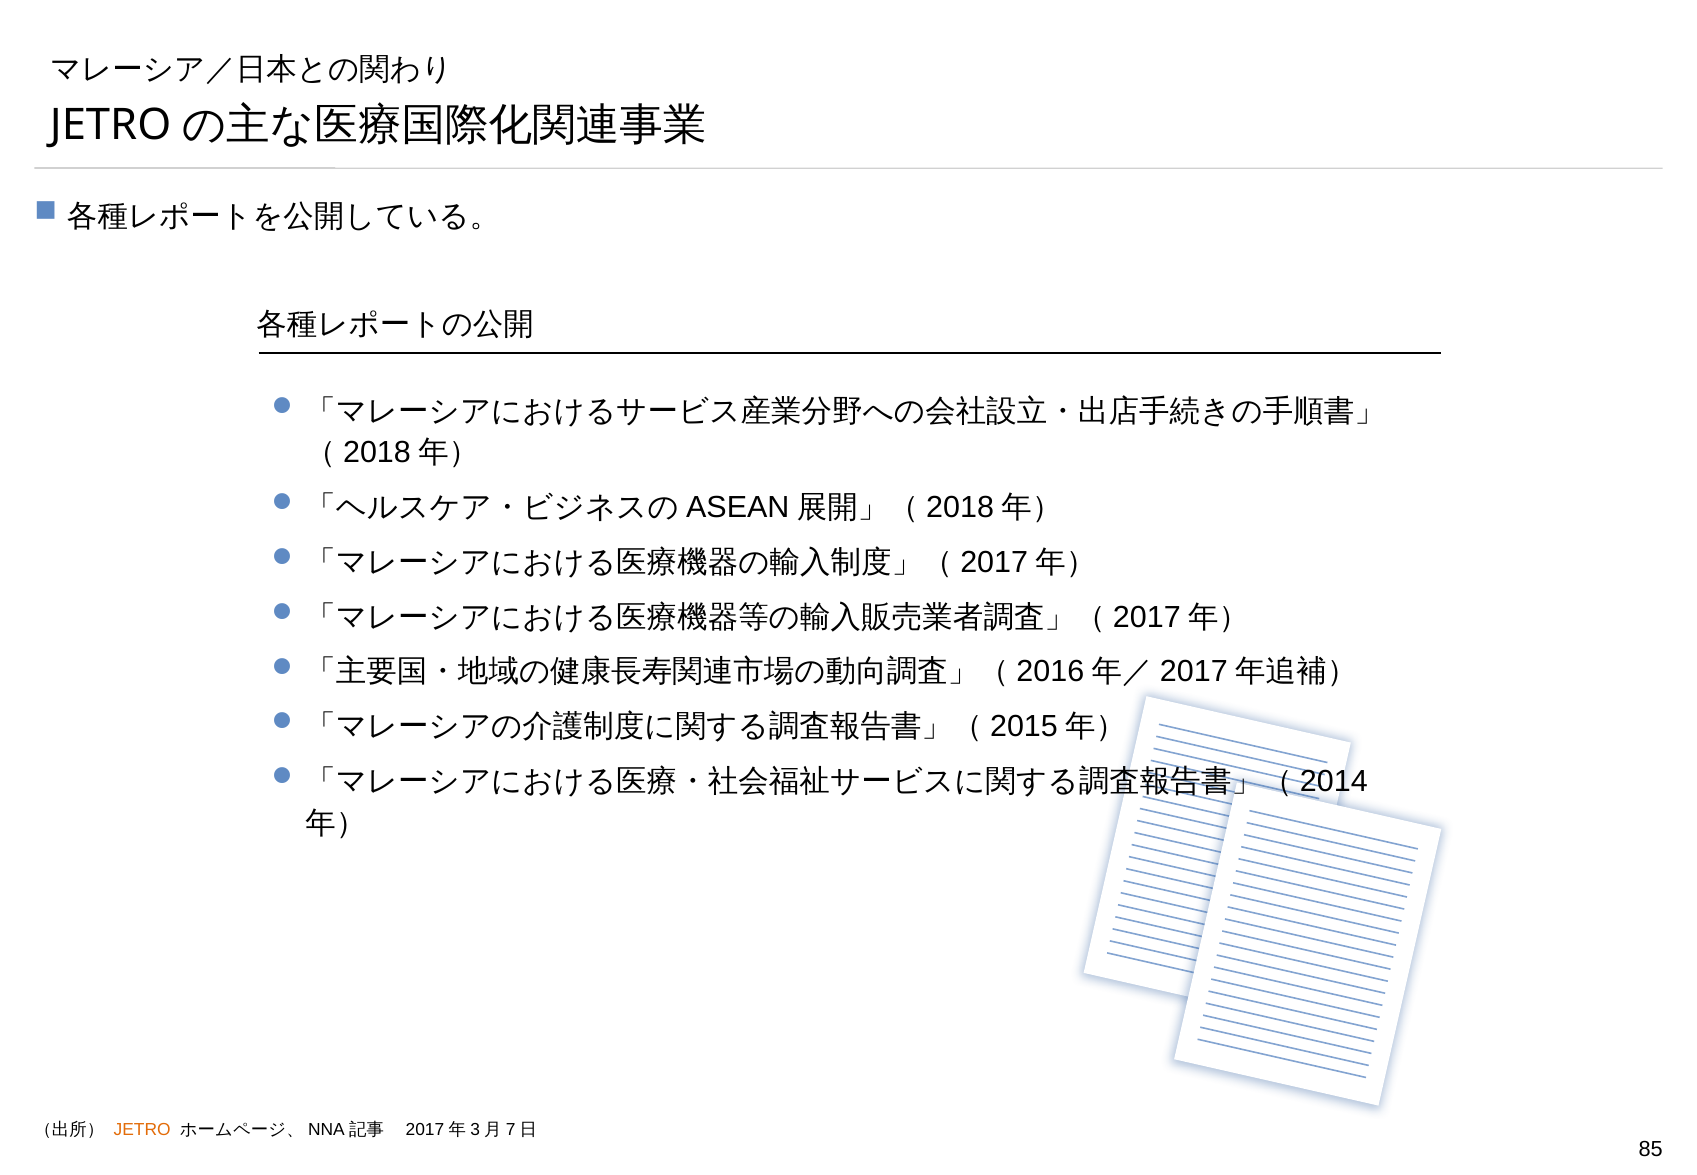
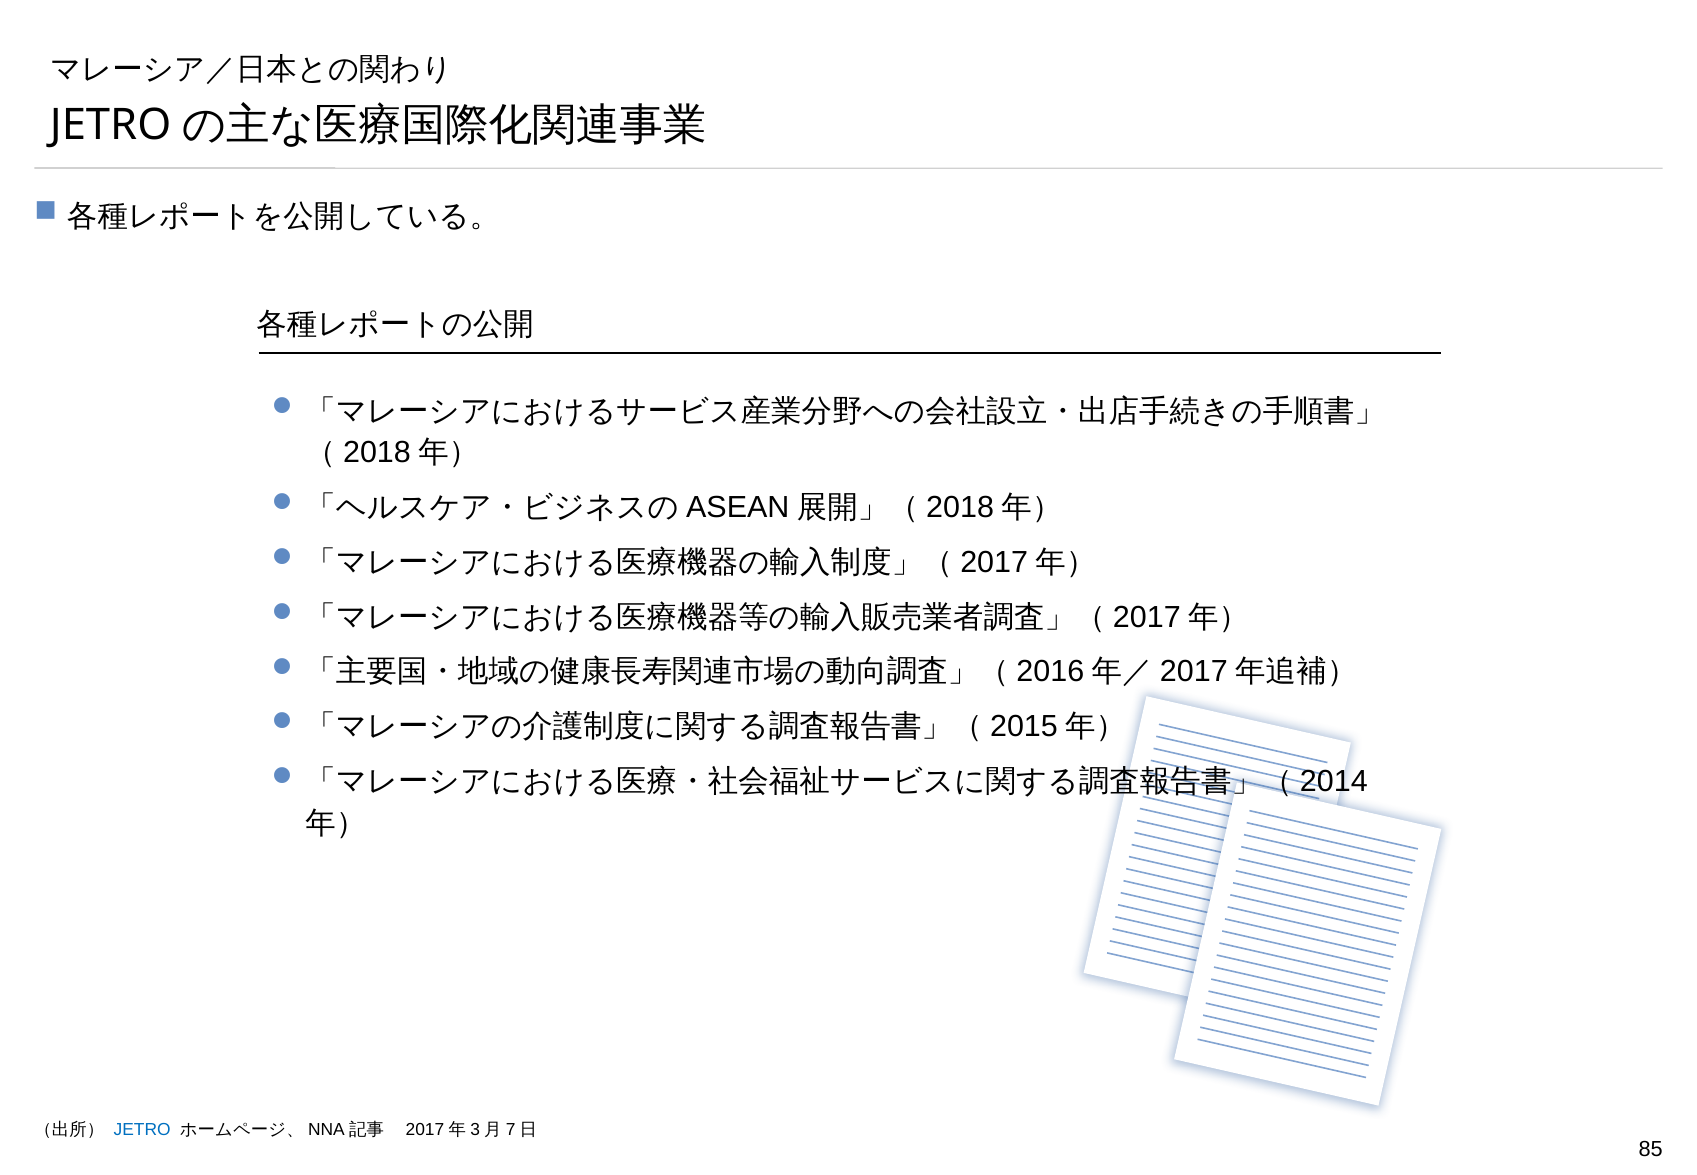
JETRO colour: orange -> blue
